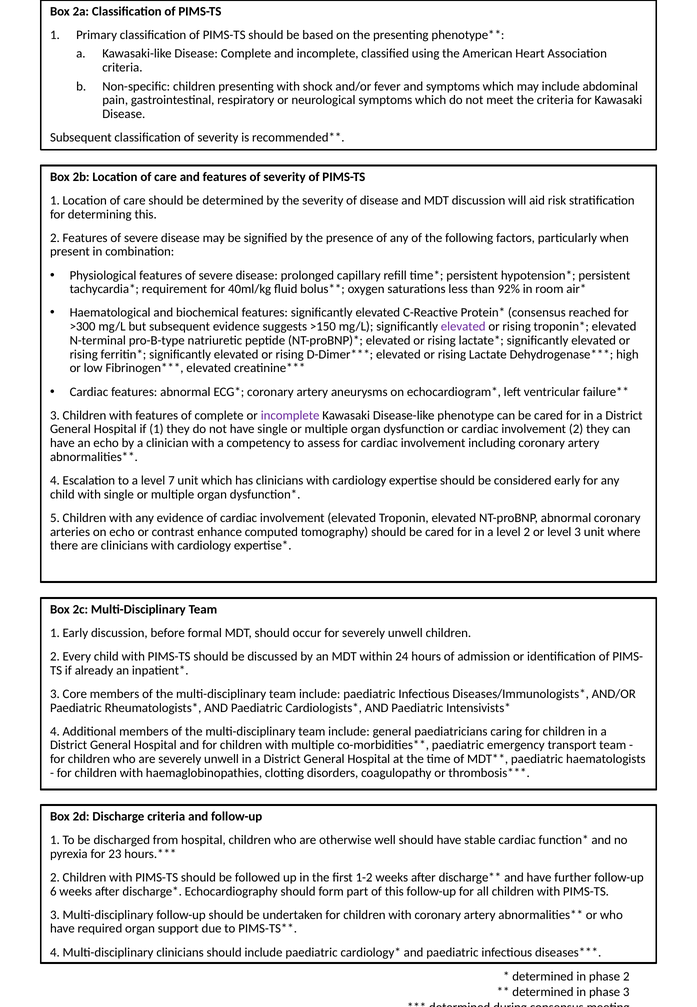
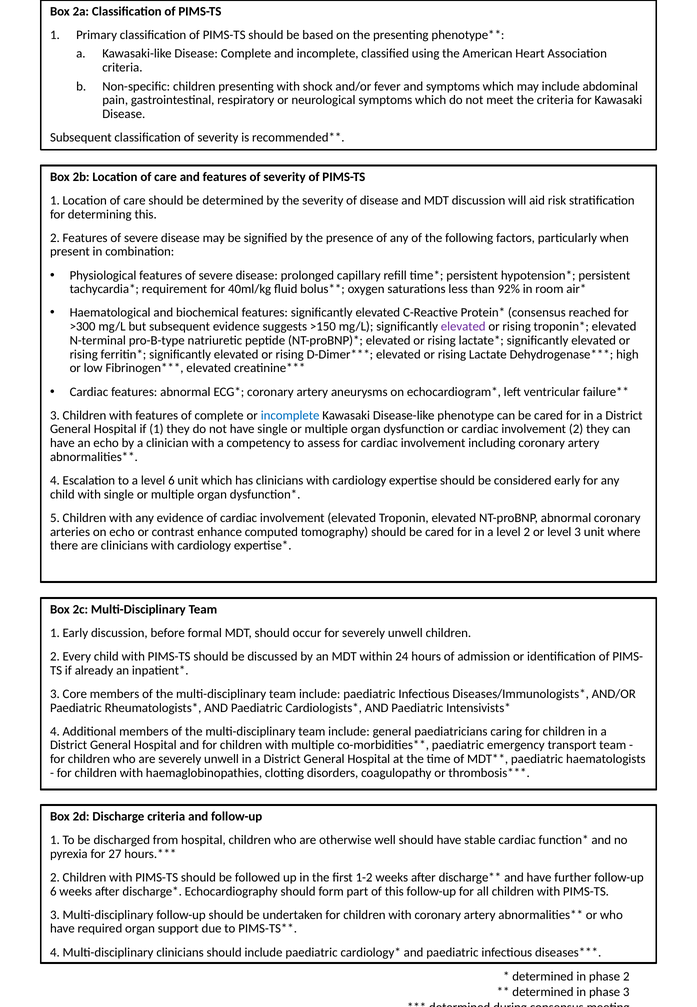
incomplete at (290, 415) colour: purple -> blue
level 7: 7 -> 6
23: 23 -> 27
